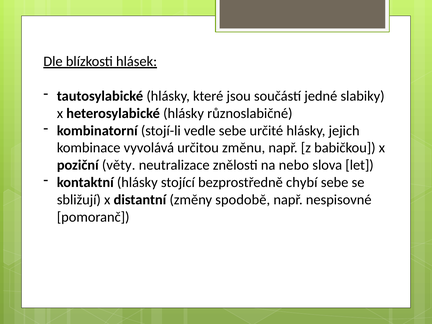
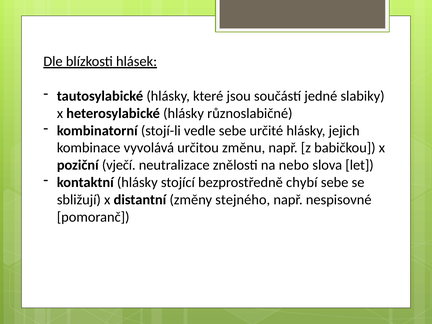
věty: věty -> vječí
spodobě: spodobě -> stejného
